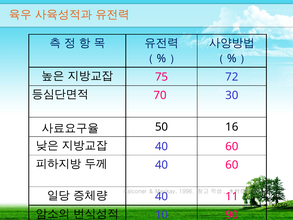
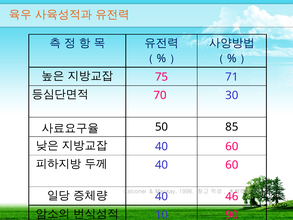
72: 72 -> 71
16: 16 -> 85
11: 11 -> 46
